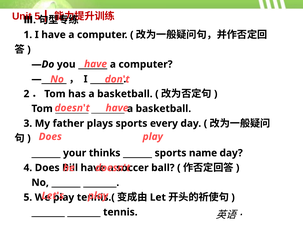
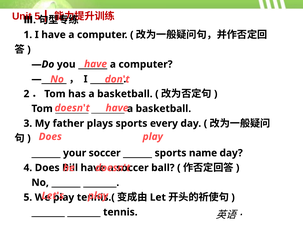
your thinks: thinks -> soccer
